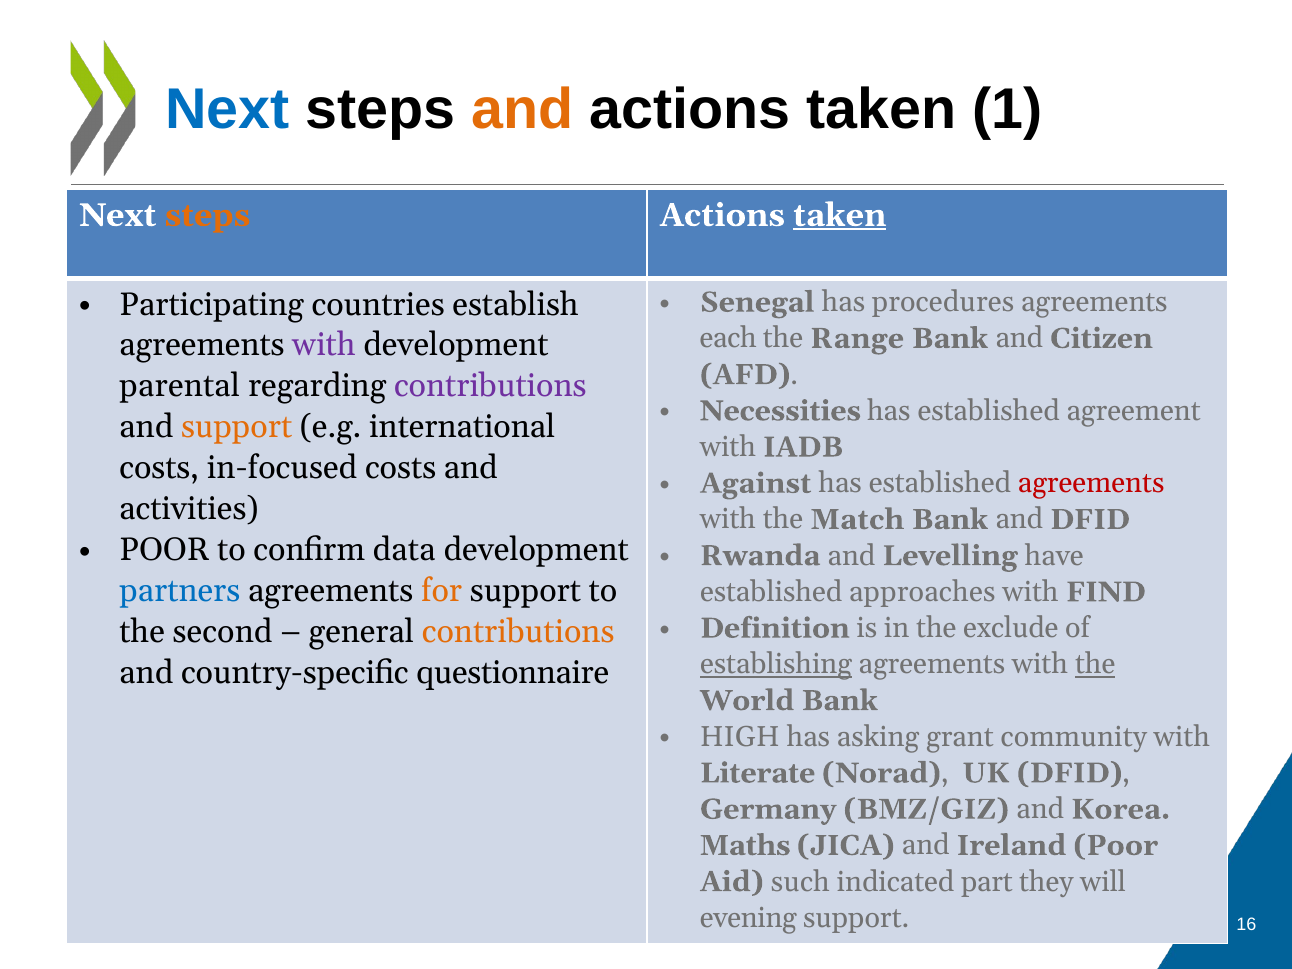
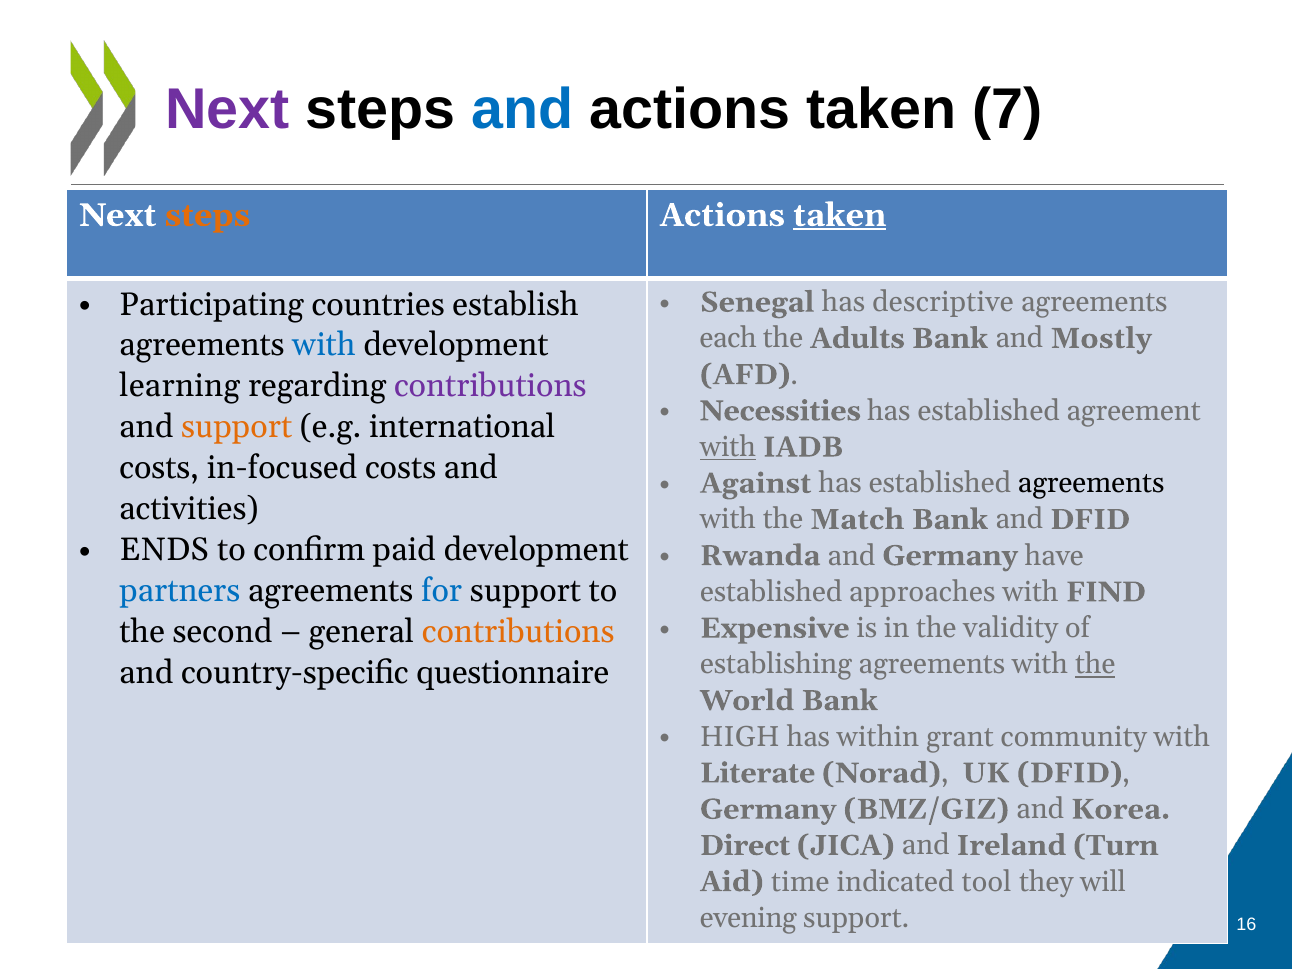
Next at (228, 110) colour: blue -> purple
and at (523, 110) colour: orange -> blue
1: 1 -> 7
procedures: procedures -> descriptive
Range: Range -> Adults
Citizen: Citizen -> Mostly
with at (324, 345) colour: purple -> blue
parental: parental -> learning
with at (728, 447) underline: none -> present
agreements at (1091, 483) colour: red -> black
POOR at (164, 550): POOR -> ENDS
data: data -> paid
and Levelling: Levelling -> Germany
for colour: orange -> blue
Definition: Definition -> Expensive
exclude: exclude -> validity
establishing underline: present -> none
asking: asking -> within
Maths: Maths -> Direct
Ireland Poor: Poor -> Turn
such: such -> time
part: part -> tool
